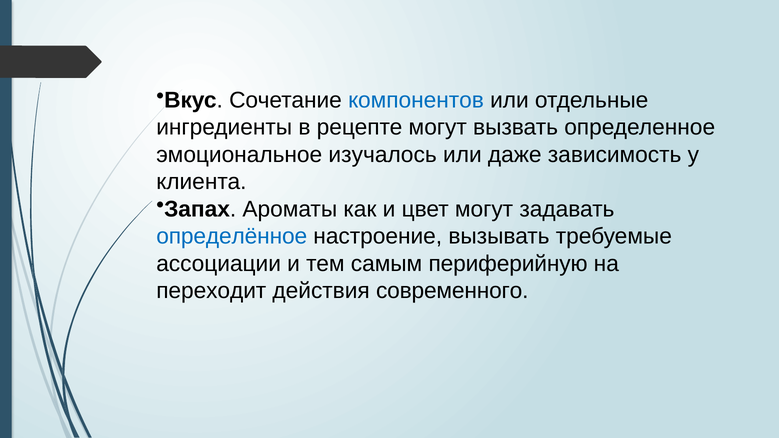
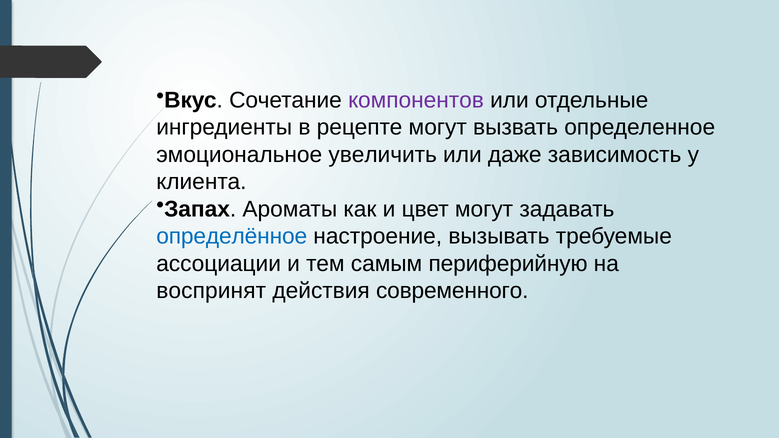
компонентов colour: blue -> purple
изучалось: изучалось -> увеличить
переходит: переходит -> воспринят
